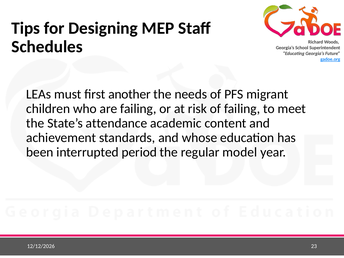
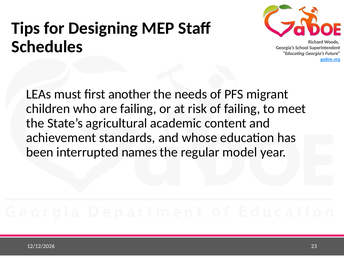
attendance: attendance -> agricultural
period: period -> names
